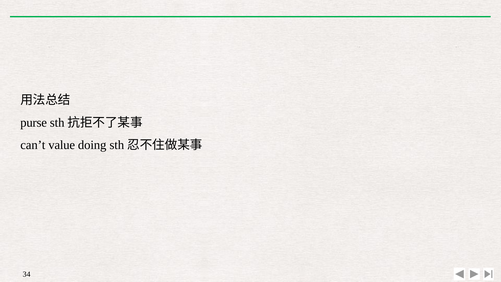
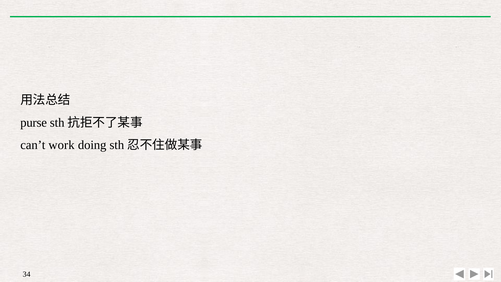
value: value -> work
